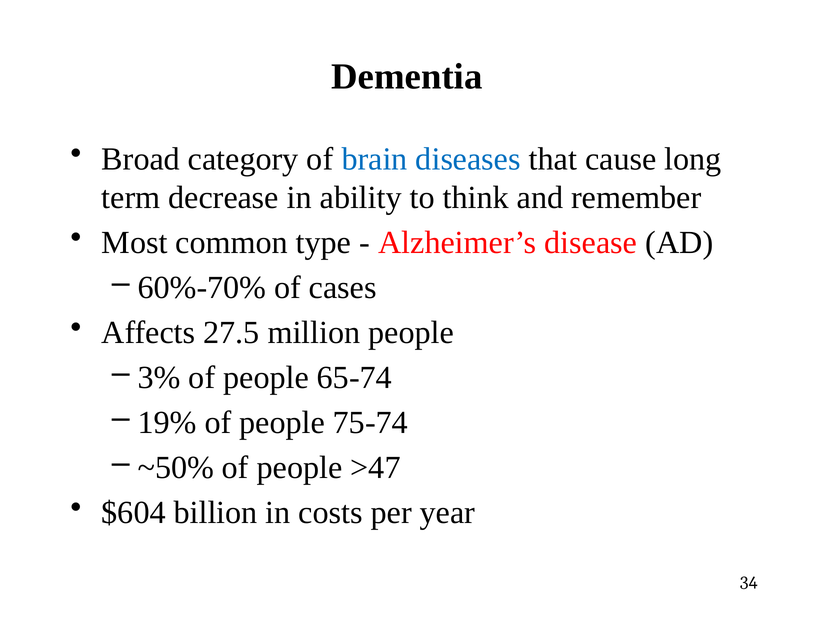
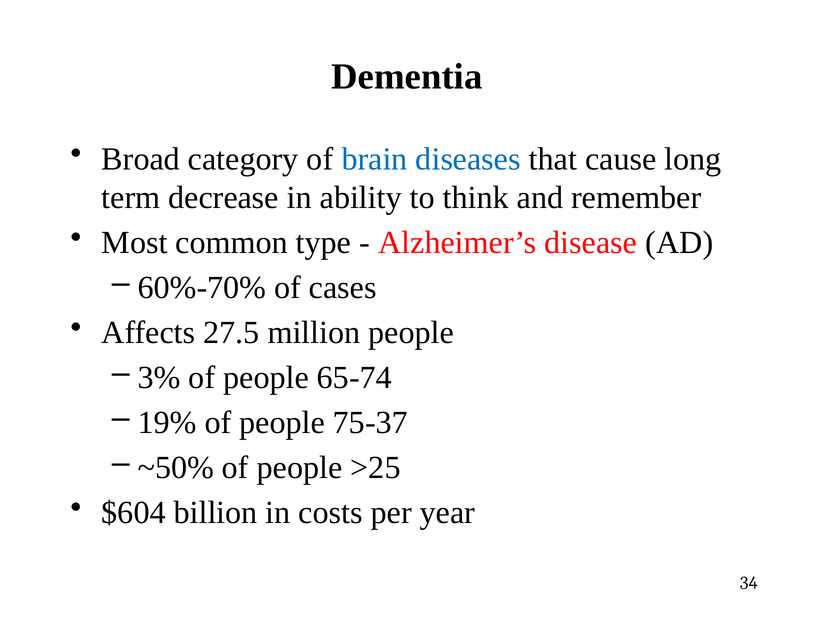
75-74: 75-74 -> 75-37
>47: >47 -> >25
